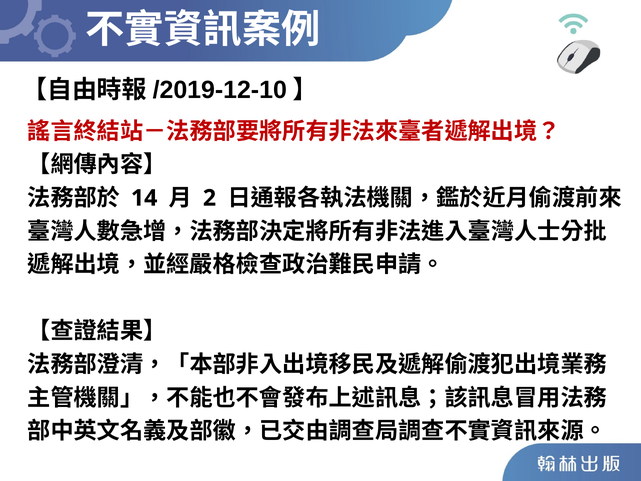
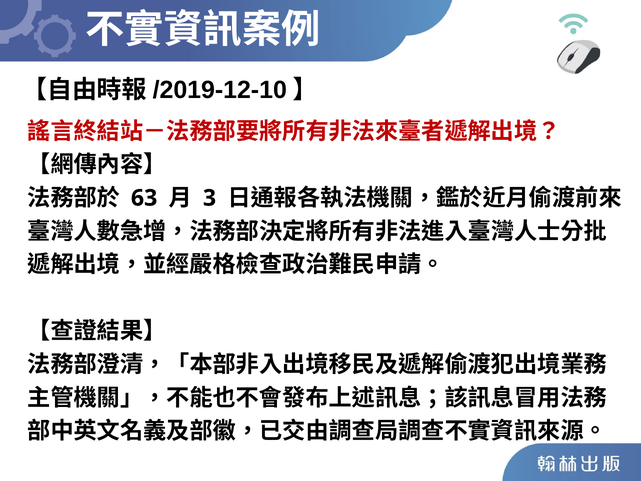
14: 14 -> 63
2: 2 -> 3
